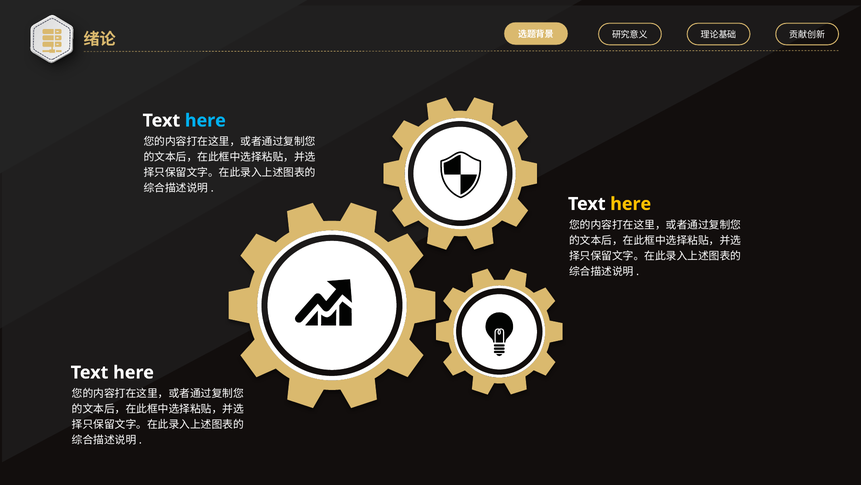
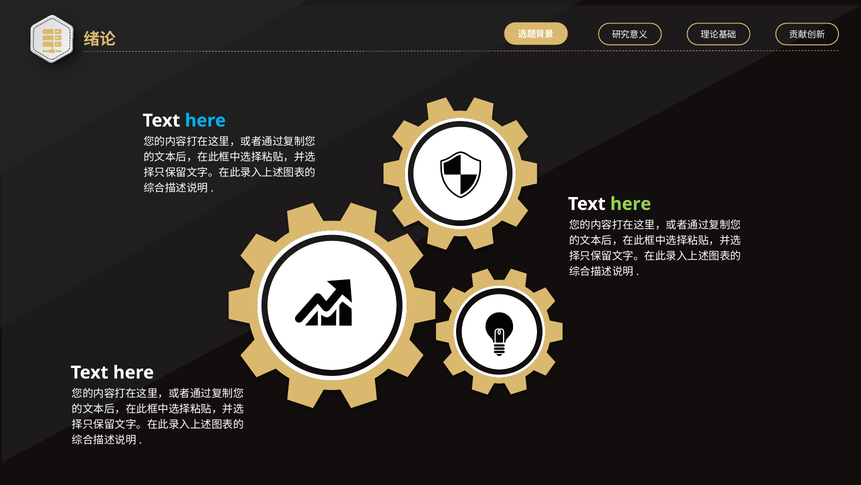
here at (631, 204) colour: yellow -> light green
